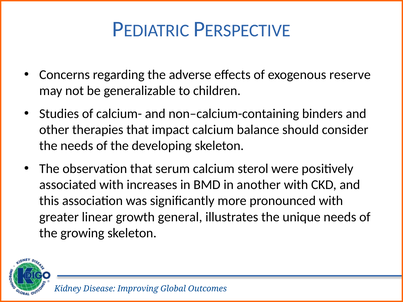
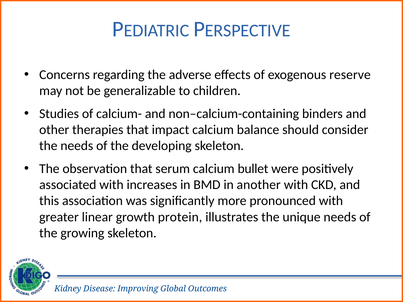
sterol: sterol -> bullet
general: general -> protein
